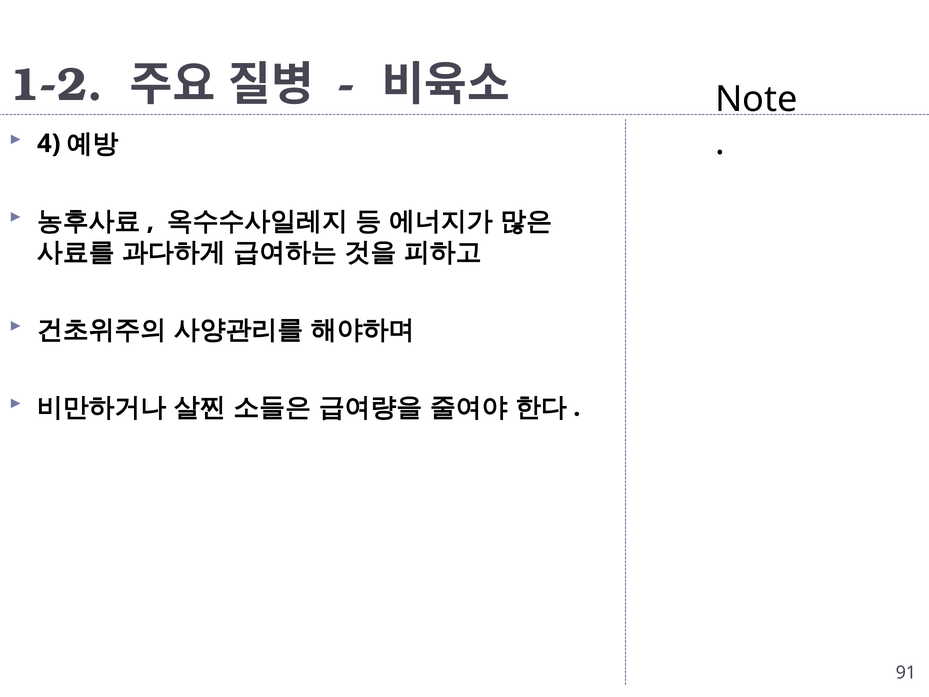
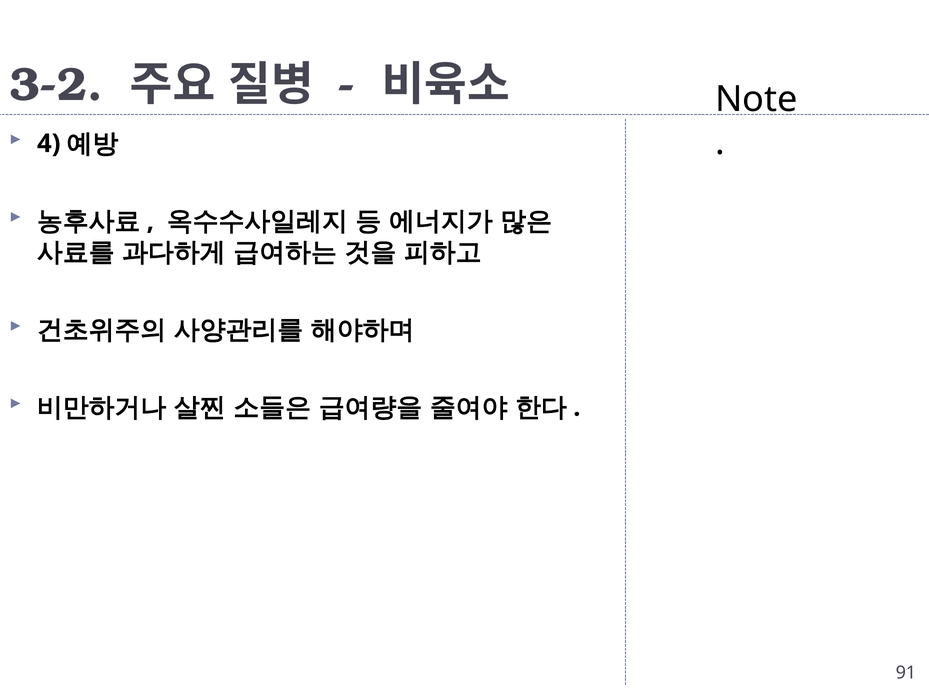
1-2: 1-2 -> 3-2
